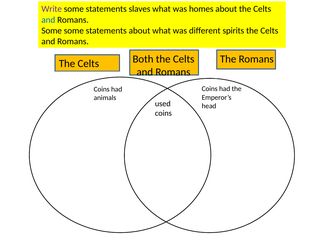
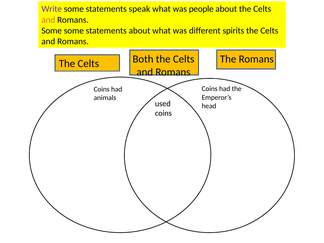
slaves: slaves -> speak
homes: homes -> people
and at (48, 20) colour: blue -> orange
